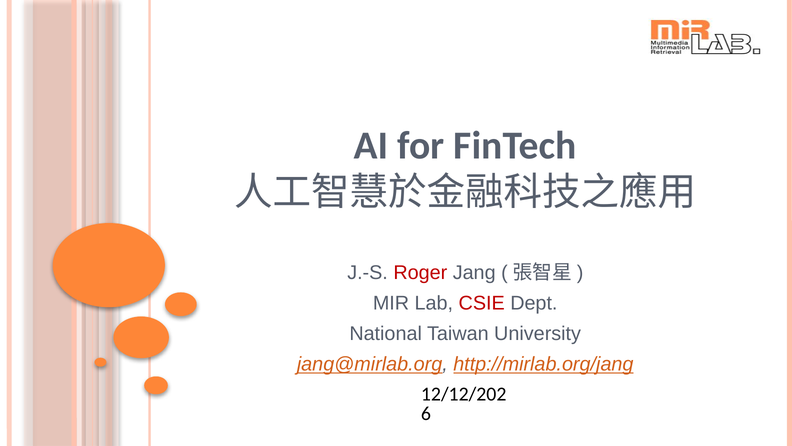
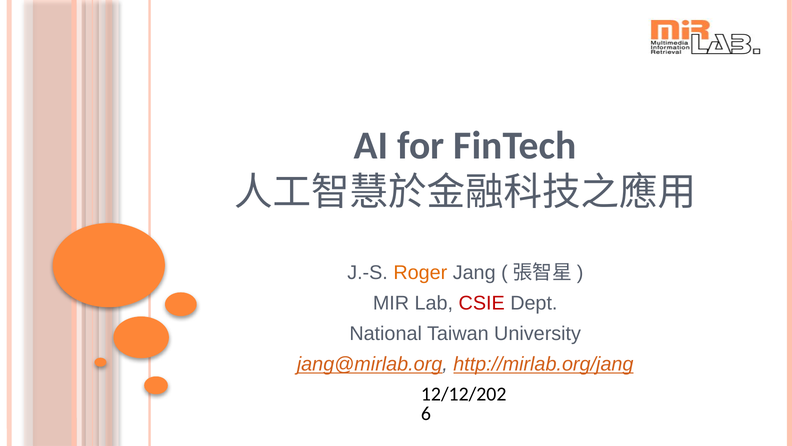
Roger colour: red -> orange
